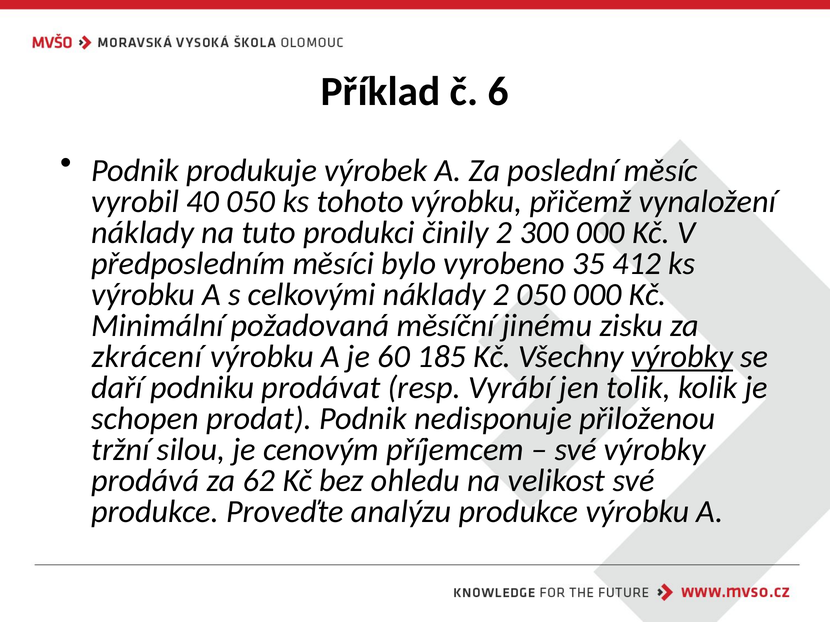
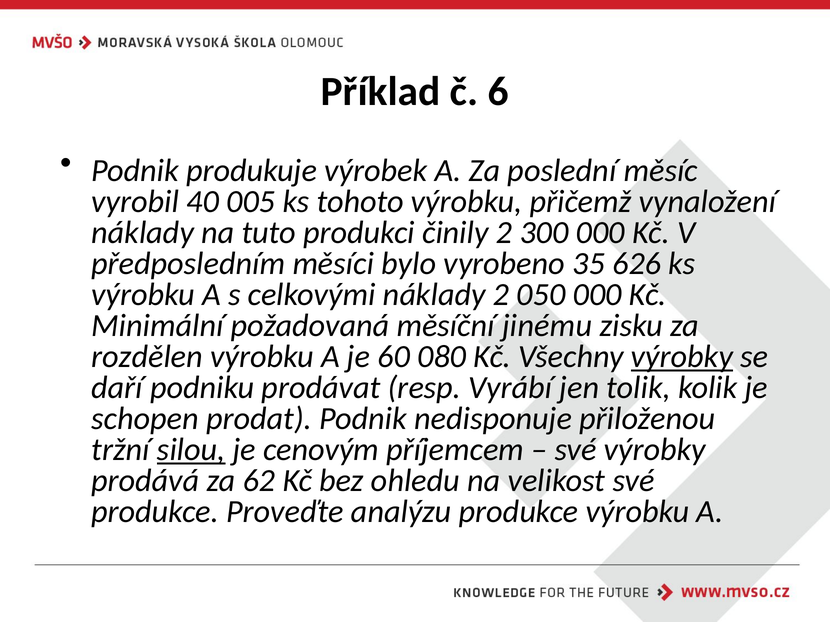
40 050: 050 -> 005
412: 412 -> 626
zkrácení: zkrácení -> rozdělen
185: 185 -> 080
silou underline: none -> present
